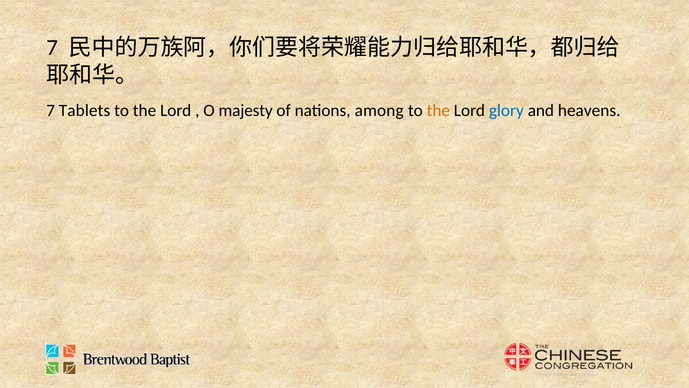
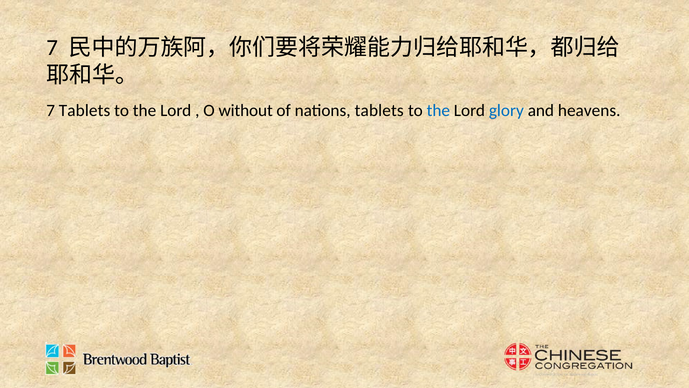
majesty: majesty -> without
nations among: among -> tablets
the at (438, 110) colour: orange -> blue
